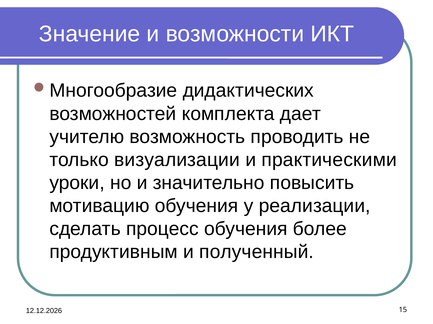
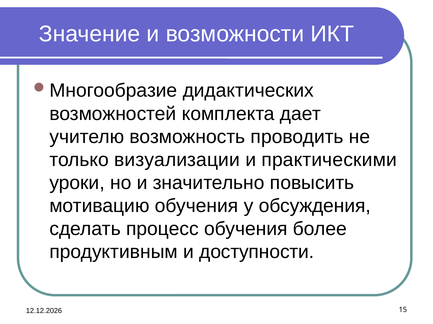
реализации: реализации -> обсуждения
полученный: полученный -> доступности
